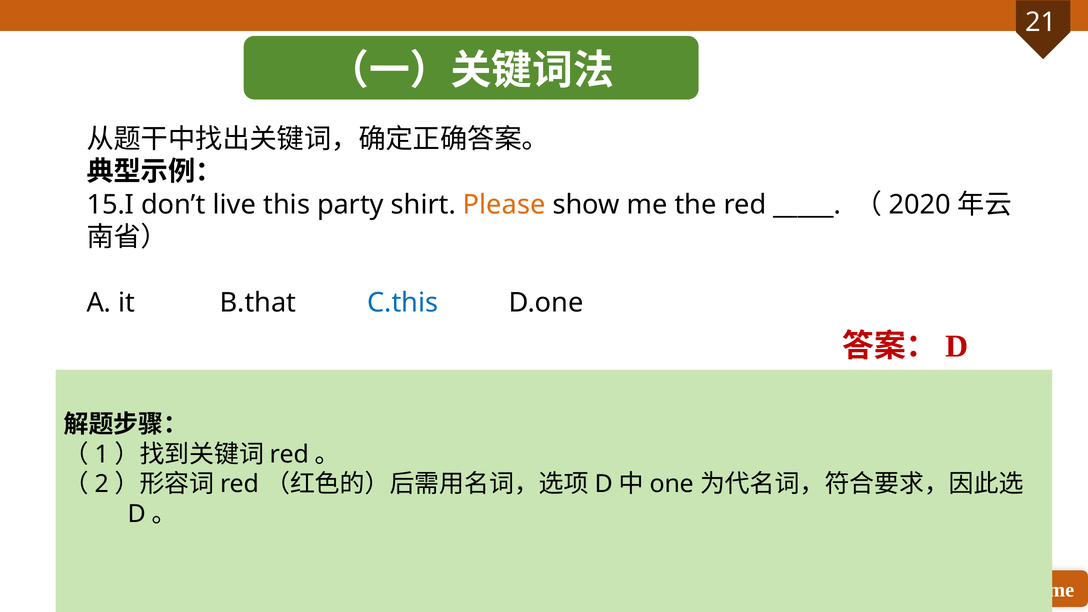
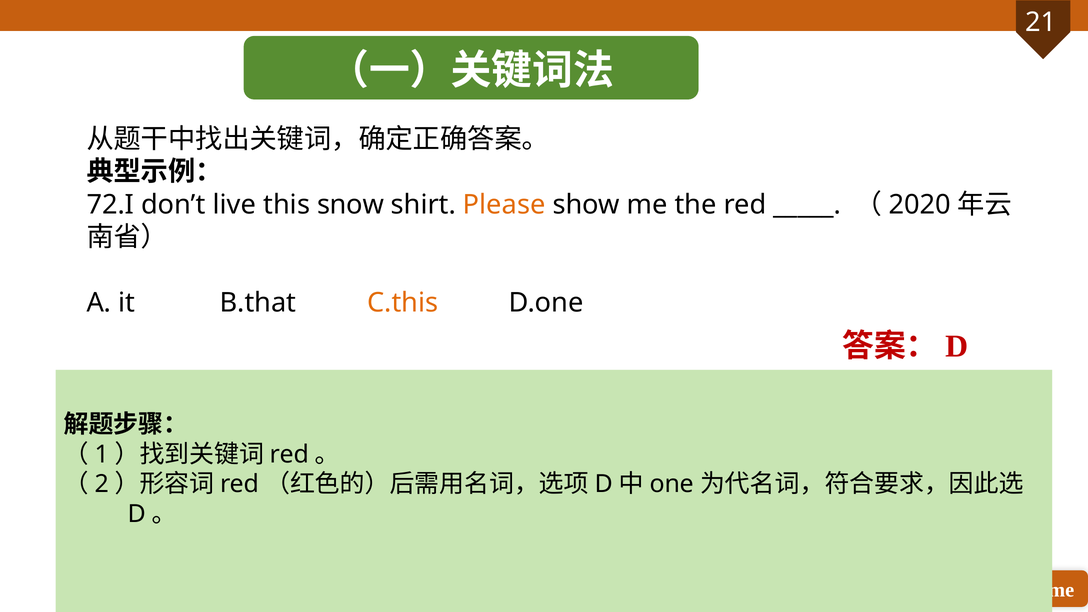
15.I: 15.I -> 72.I
party: party -> snow
C.this colour: blue -> orange
